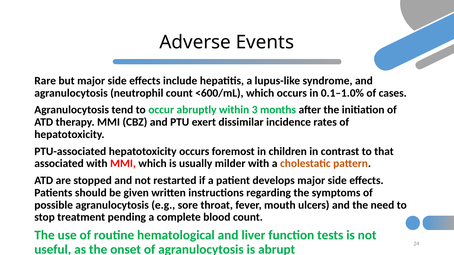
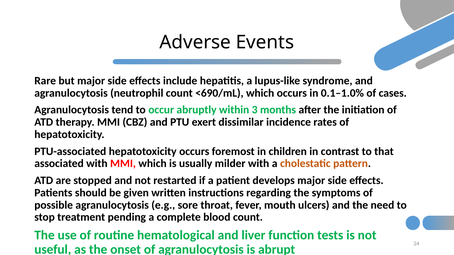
<600/mL: <600/mL -> <690/mL
